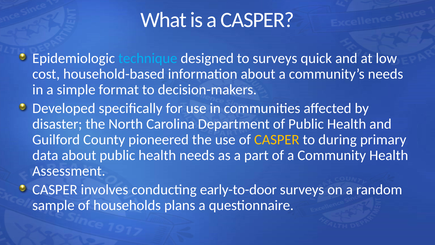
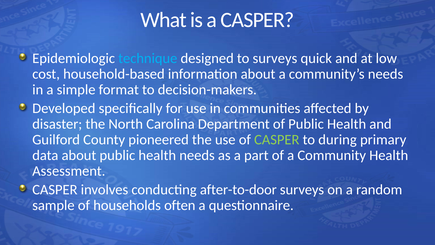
CASPER at (277, 139) colour: yellow -> light green
early-to-door: early-to-door -> after-to-door
plans: plans -> often
